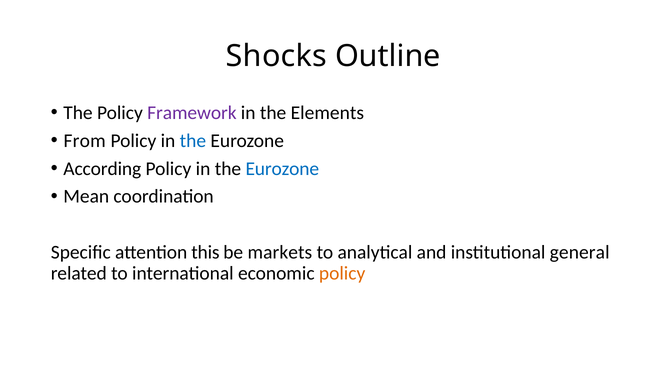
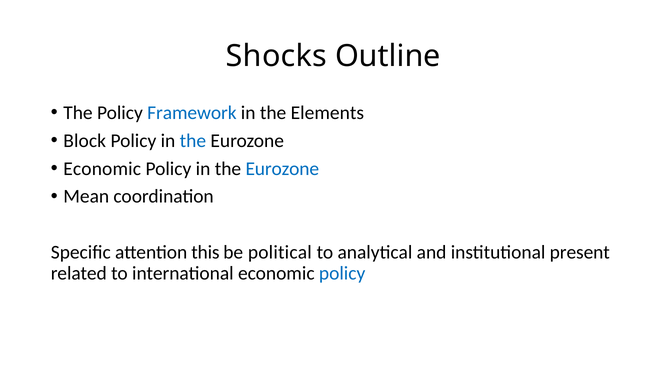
Framework colour: purple -> blue
From: From -> Block
According at (102, 169): According -> Economic
markets: markets -> political
general: general -> present
policy at (342, 274) colour: orange -> blue
